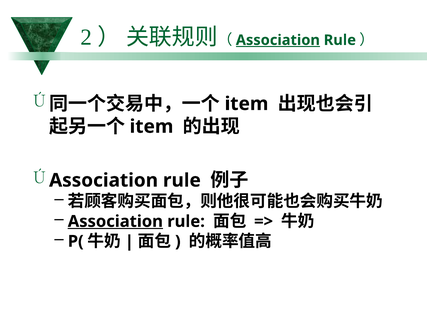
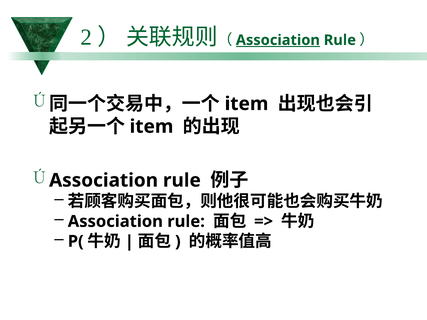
Association at (115, 222) underline: present -> none
